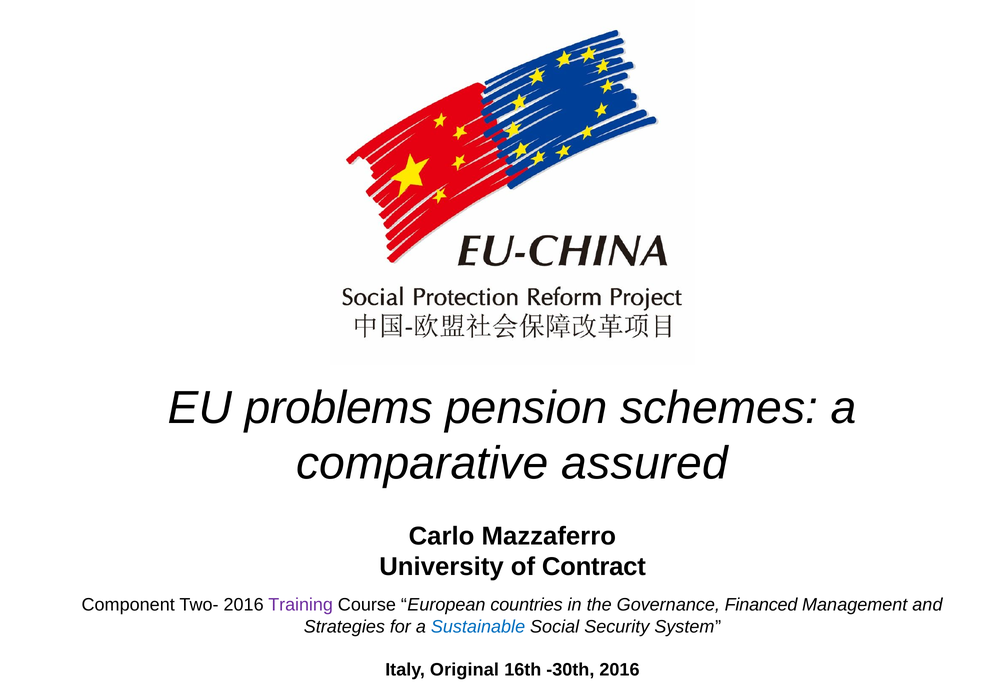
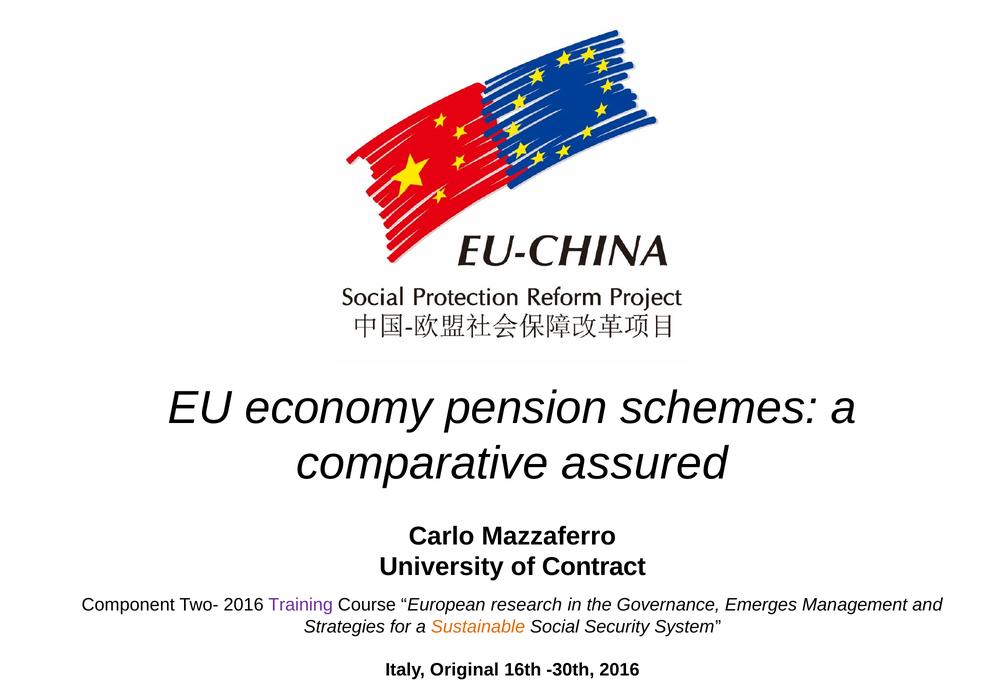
problems: problems -> economy
countries: countries -> research
Financed: Financed -> Emerges
Sustainable colour: blue -> orange
